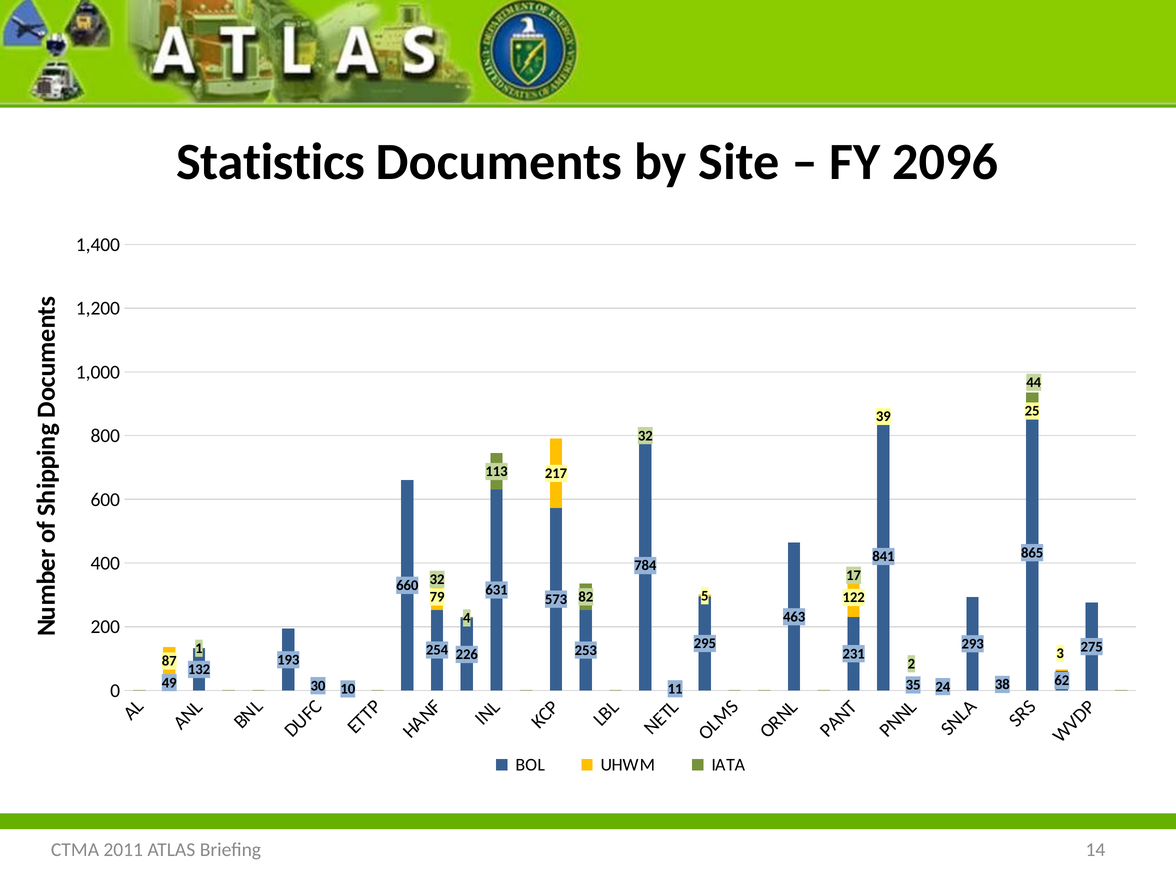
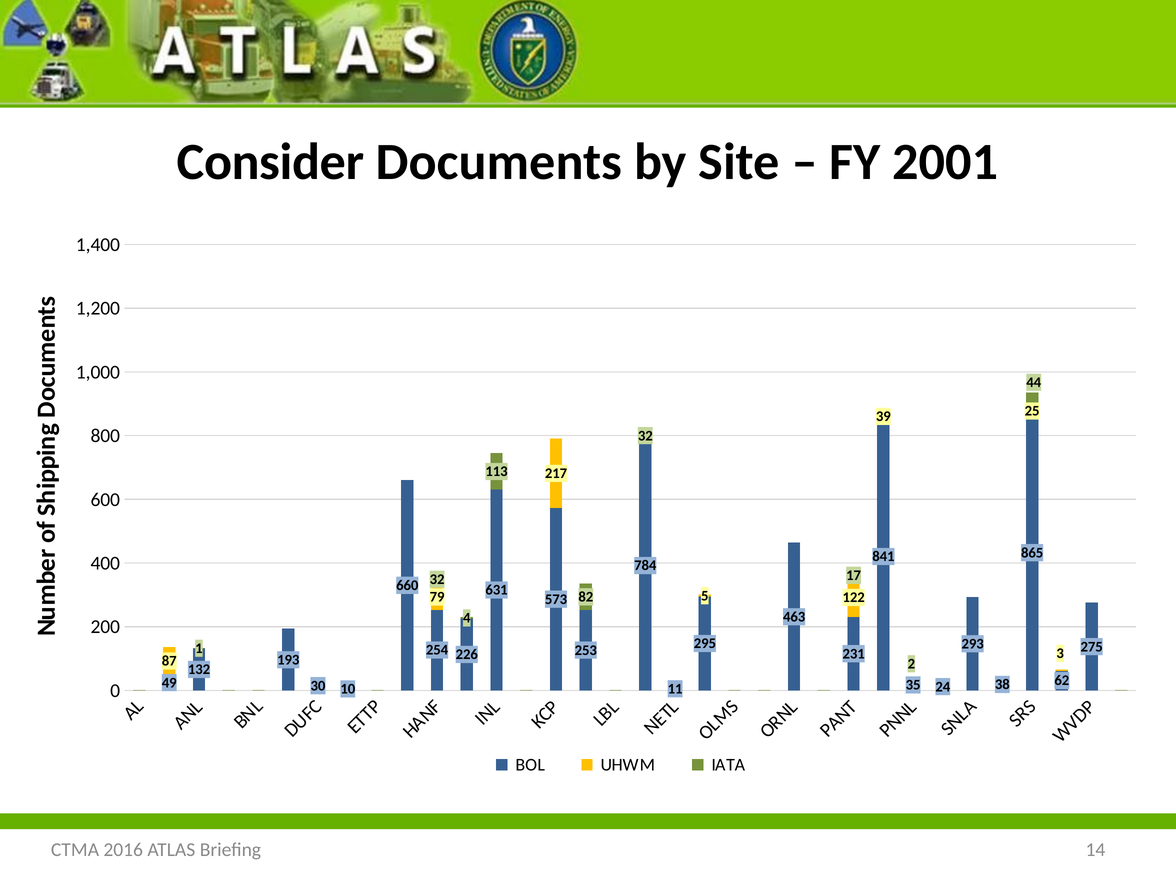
Statistics: Statistics -> Consider
2096: 2096 -> 2001
2011: 2011 -> 2016
